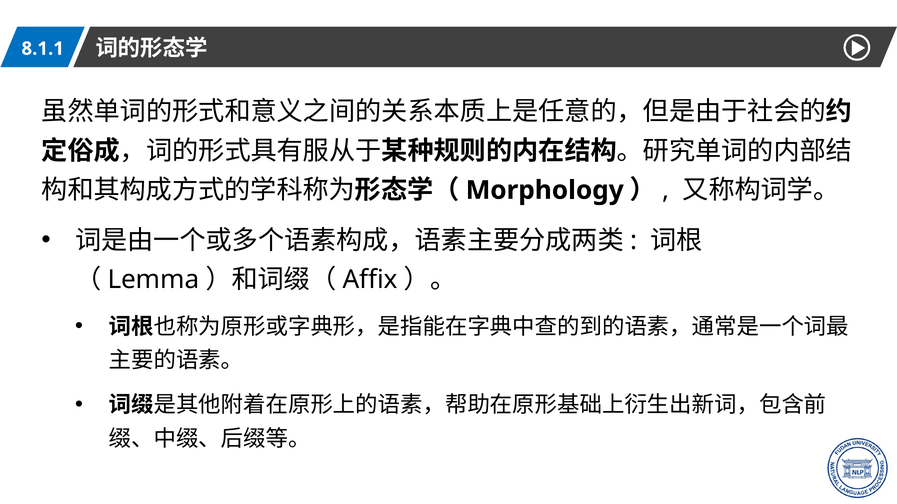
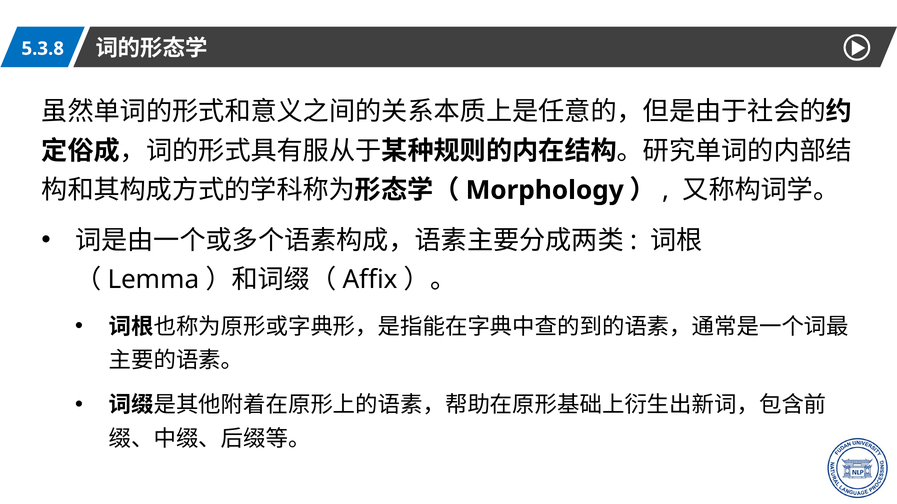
8.1.1: 8.1.1 -> 5.3.8
